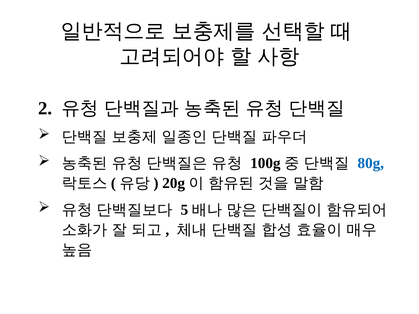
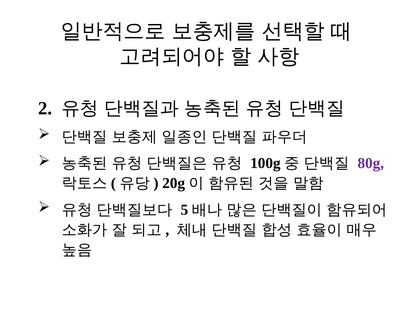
80g colour: blue -> purple
